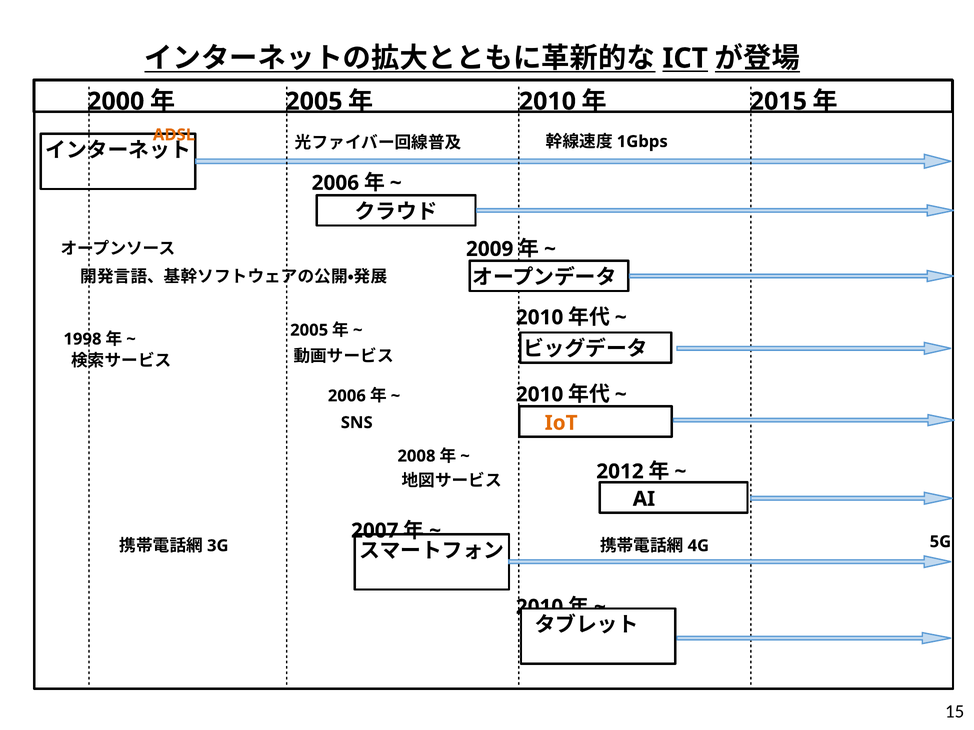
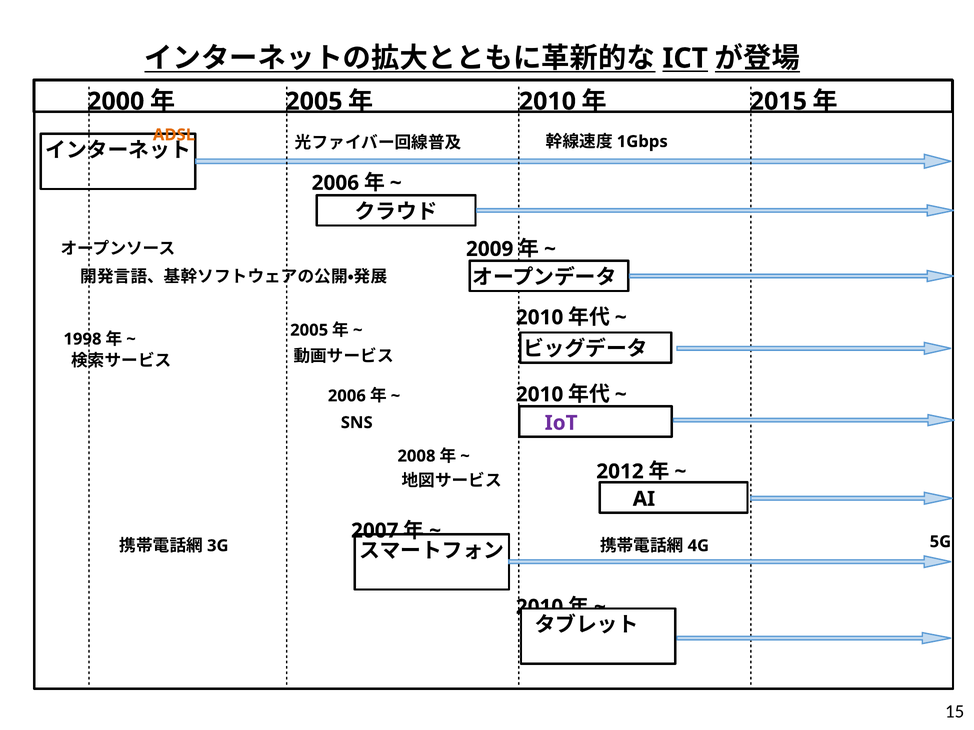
IoT colour: orange -> purple
